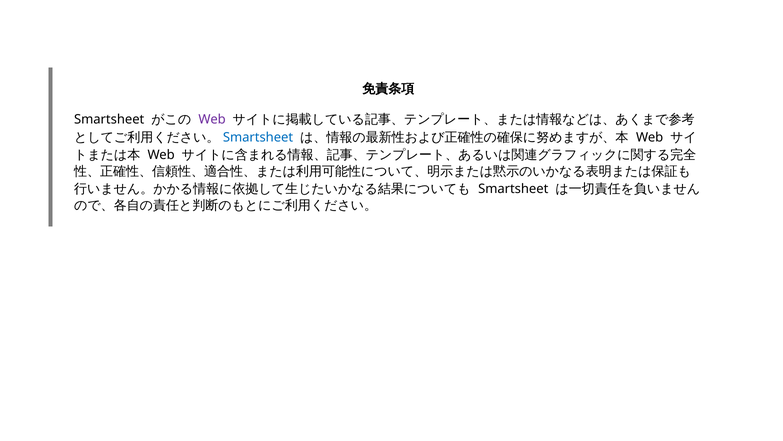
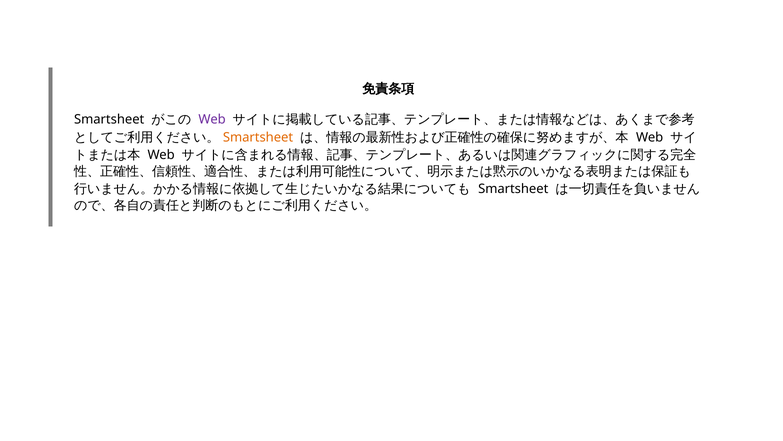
Smartsheet at (258, 137) colour: blue -> orange
